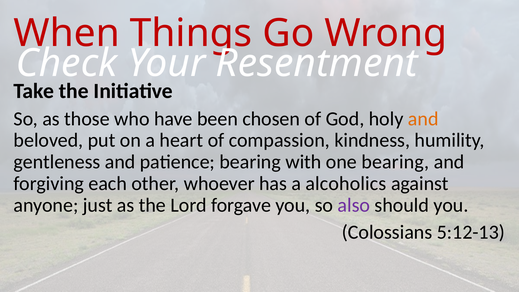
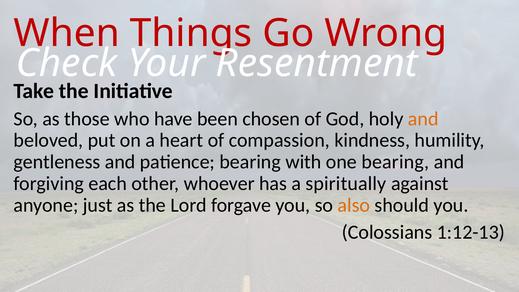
alcoholics: alcoholics -> spiritually
also colour: purple -> orange
5:12-13: 5:12-13 -> 1:12-13
